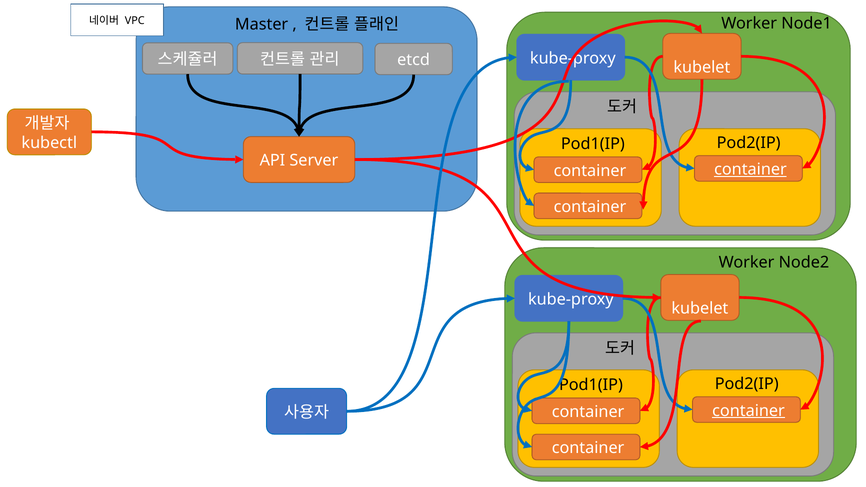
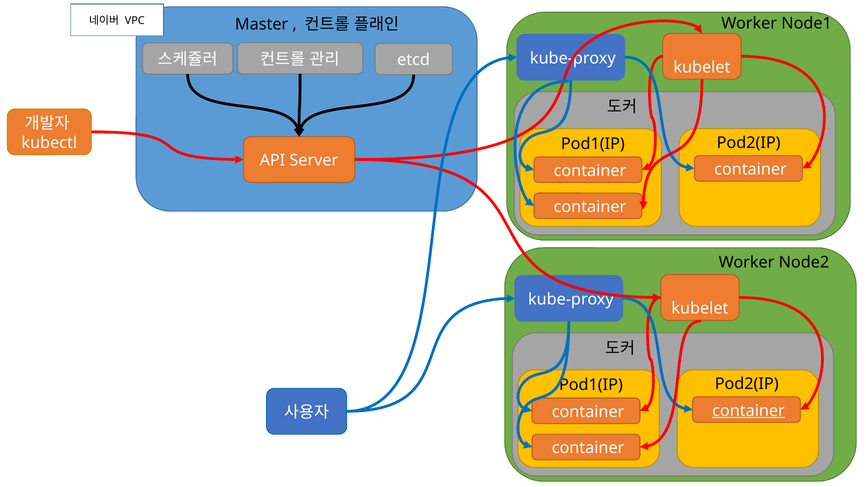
container at (750, 170) underline: present -> none
